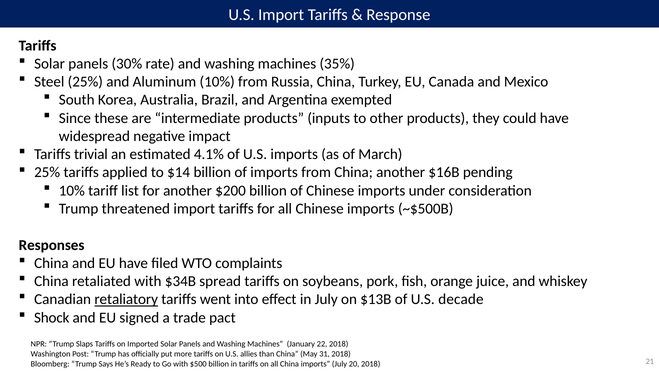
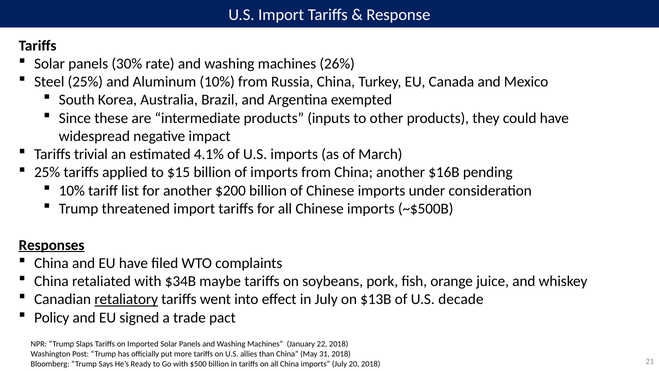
35%: 35% -> 26%
$14: $14 -> $15
Responses underline: none -> present
spread: spread -> maybe
Shock: Shock -> Policy
